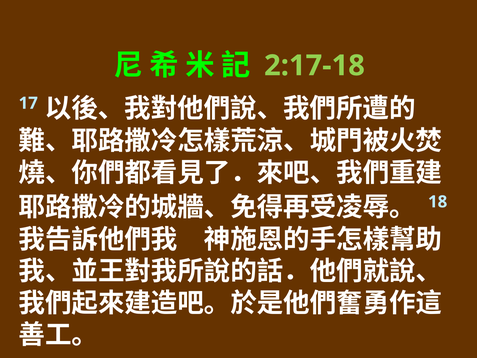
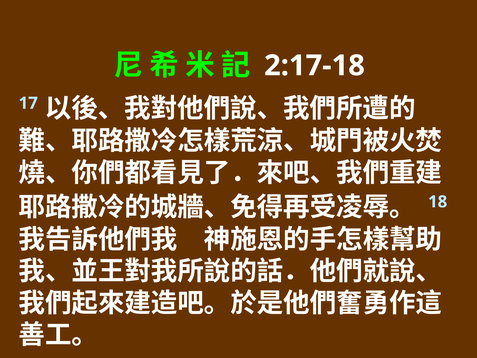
2:17-18 colour: light green -> white
